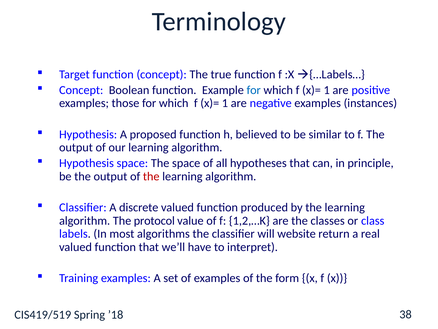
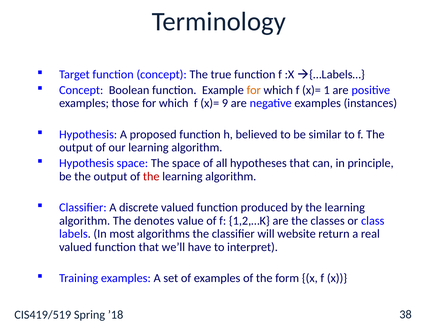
for at (254, 90) colour: blue -> orange
1 at (225, 103): 1 -> 9
protocol: protocol -> denotes
